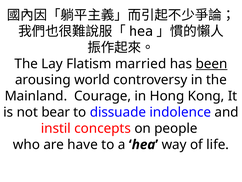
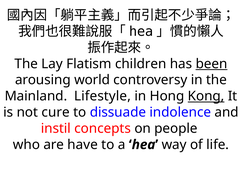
married: married -> children
Courage: Courage -> Lifestyle
Kong underline: none -> present
bear: bear -> cure
